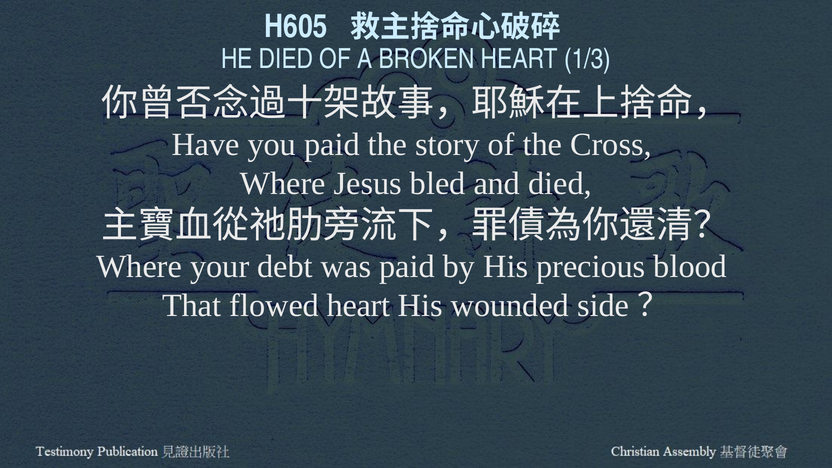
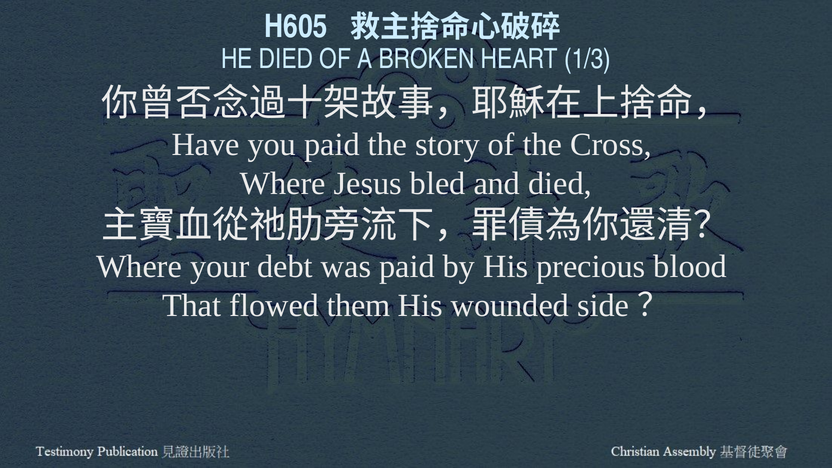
flowed heart: heart -> them
